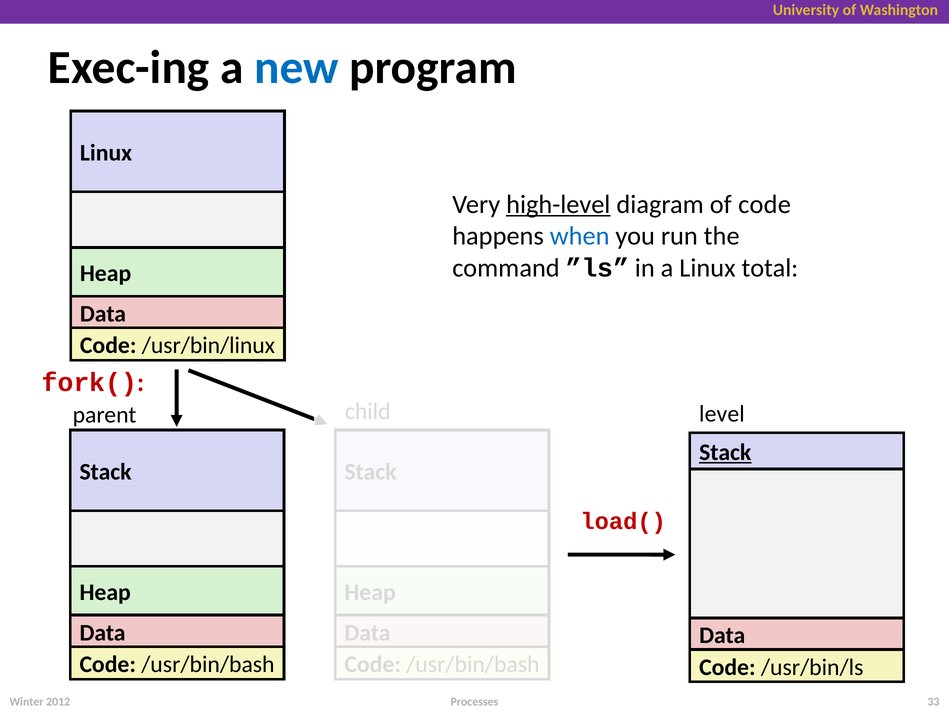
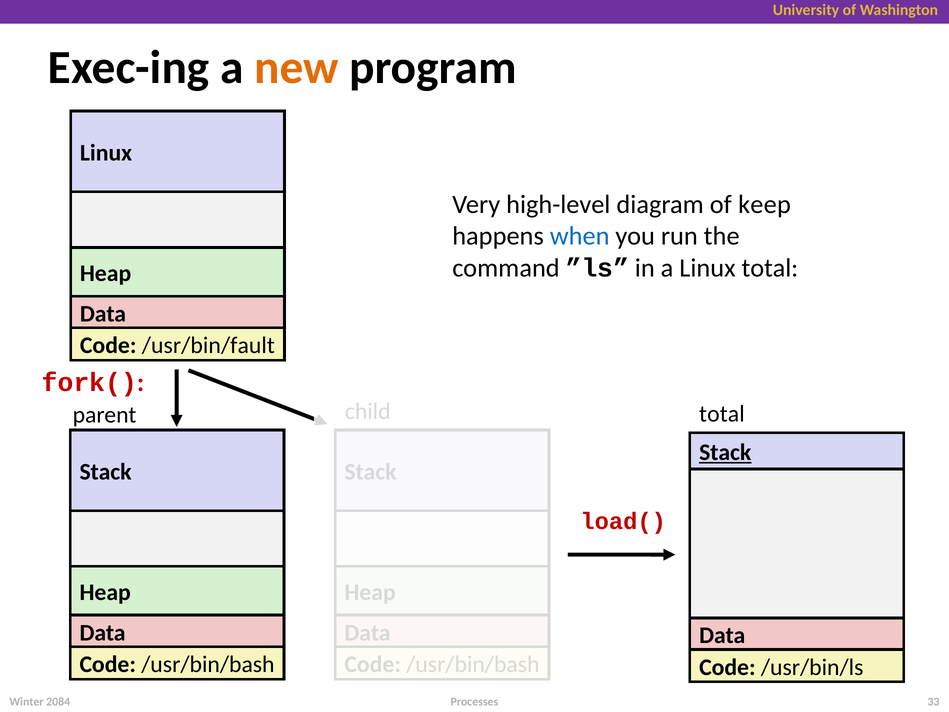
new colour: blue -> orange
high-level underline: present -> none
of code: code -> keep
/usr/bin/linux: /usr/bin/linux -> /usr/bin/fault
level at (722, 414): level -> total
2012: 2012 -> 2084
